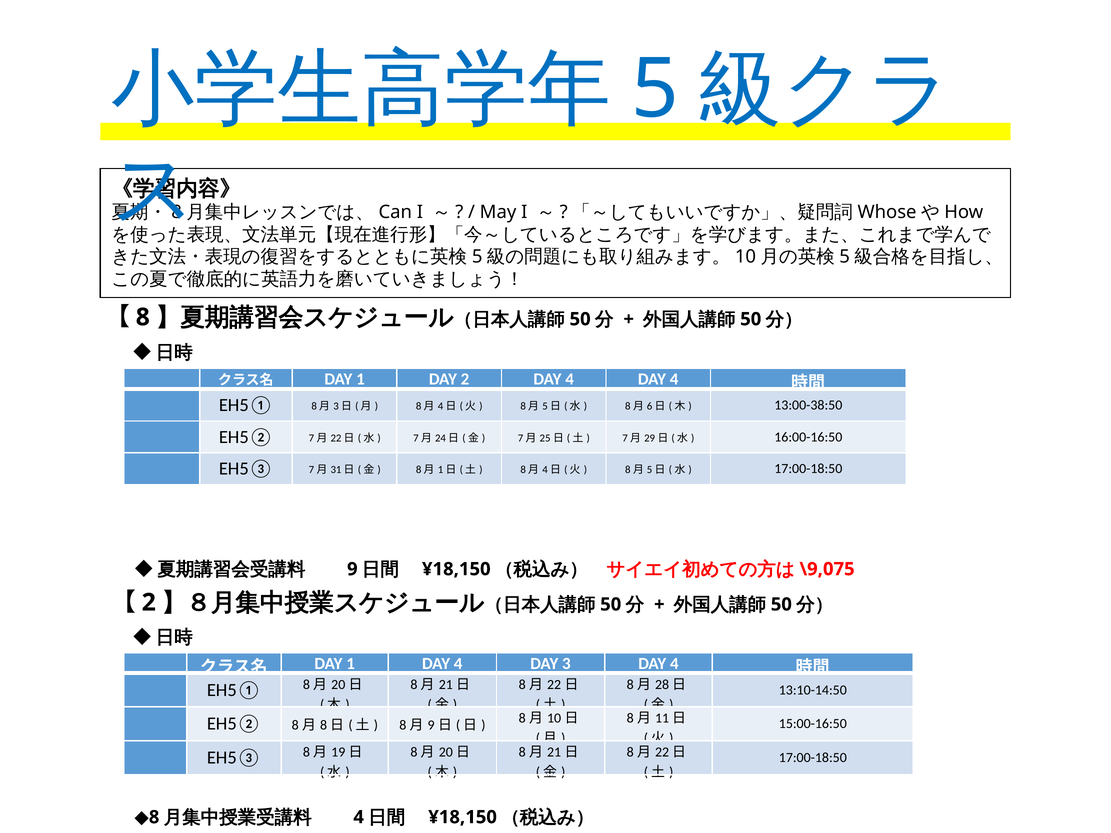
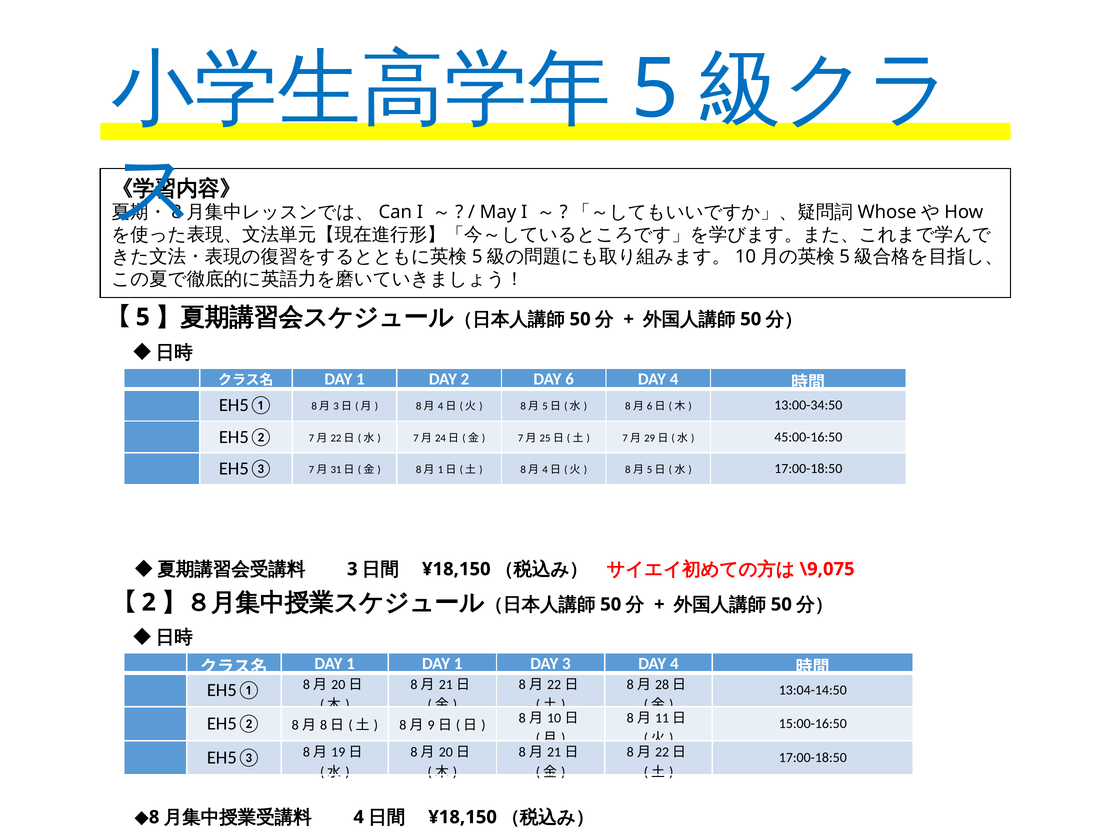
8 at (143, 317): 8 -> 5
2 DAY 4: 4 -> 6
13:00-38:50: 13:00-38:50 -> 13:00-34:50
16:00-16:50: 16:00-16:50 -> 45:00-16:50
9 at (352, 569): 9 -> 3
1 DAY 4: 4 -> 1
13:10-14:50: 13:10-14:50 -> 13:04-14:50
